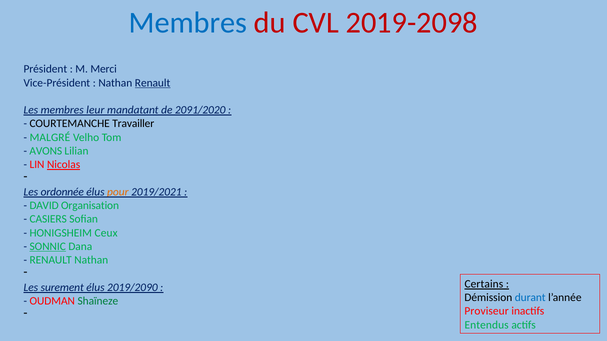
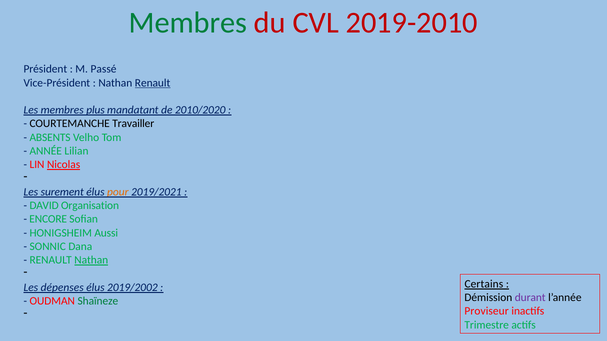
Membres at (188, 23) colour: blue -> green
2019-2098: 2019-2098 -> 2019-2010
Merci: Merci -> Passé
leur: leur -> plus
2091/2020: 2091/2020 -> 2010/2020
MALGRÉ: MALGRÉ -> ABSENTS
AVONS: AVONS -> ANNÉE
ordonnée: ordonnée -> surement
CASIERS: CASIERS -> ENCORE
Ceux: Ceux -> Aussi
SONNIC underline: present -> none
Nathan at (91, 260) underline: none -> present
surement: surement -> dépenses
2019/2090: 2019/2090 -> 2019/2002
durant colour: blue -> purple
Entendus: Entendus -> Trimestre
